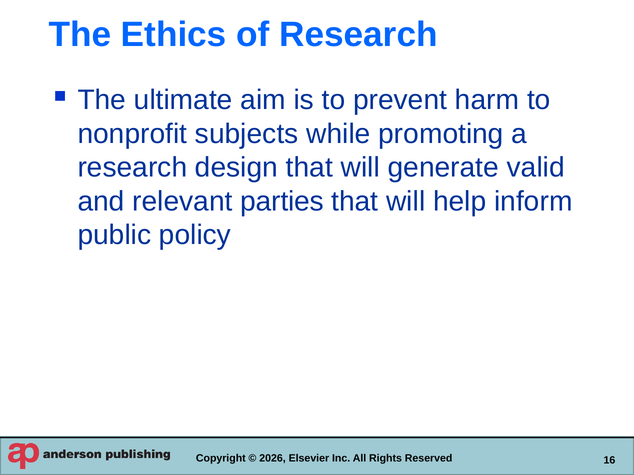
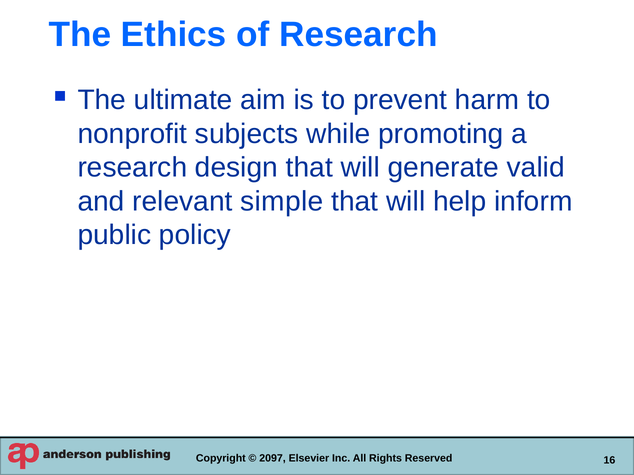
parties: parties -> simple
2026: 2026 -> 2097
